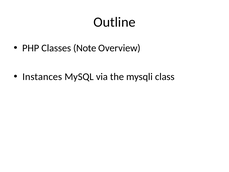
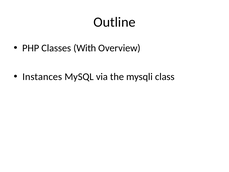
Note: Note -> With
